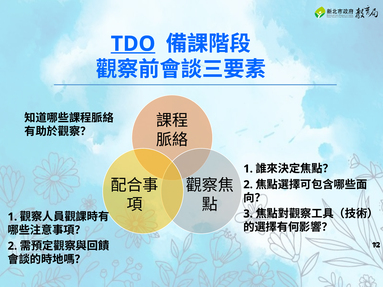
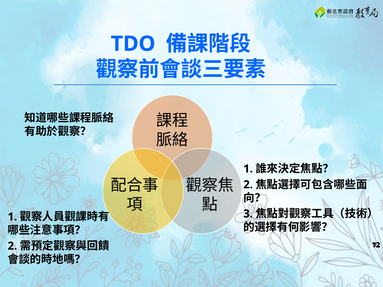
TDO underline: present -> none
